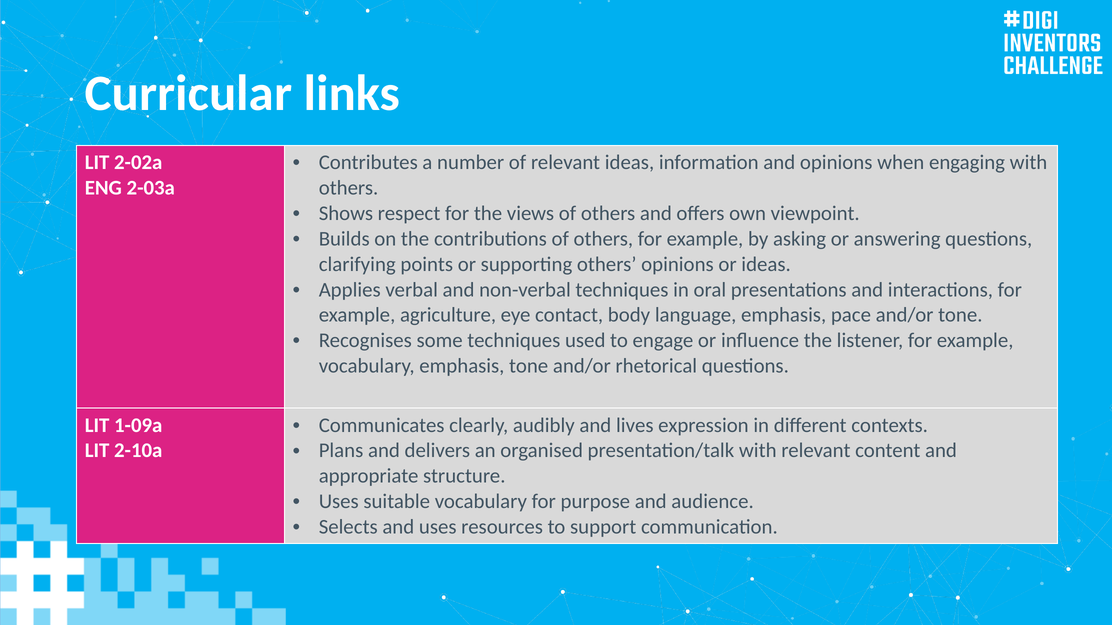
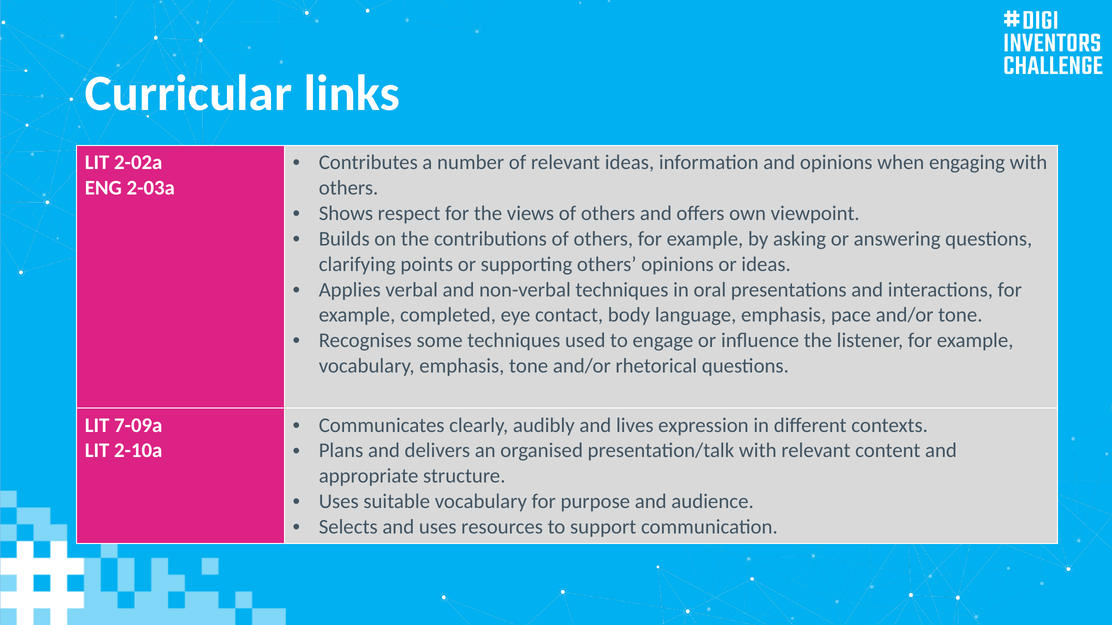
agriculture: agriculture -> completed
1-09a: 1-09a -> 7-09a
